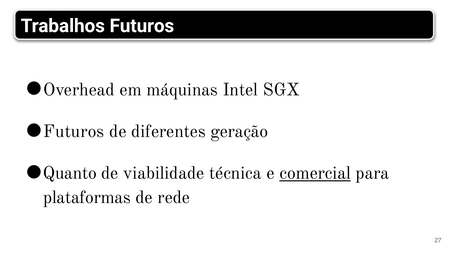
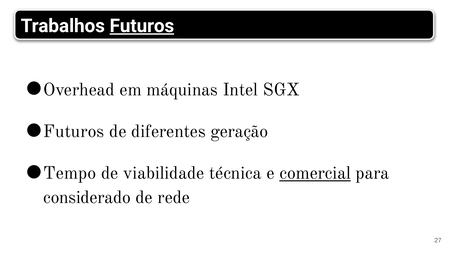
Futuros at (142, 26) underline: none -> present
Quanto: Quanto -> Tempo
plataformas: plataformas -> considerado
